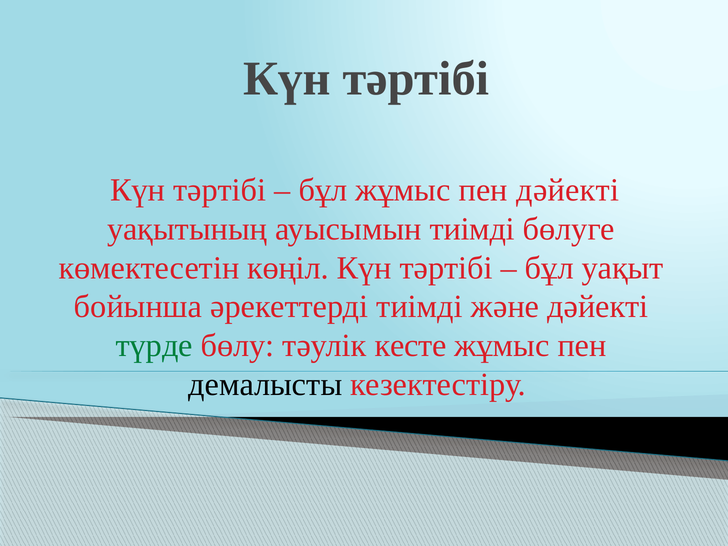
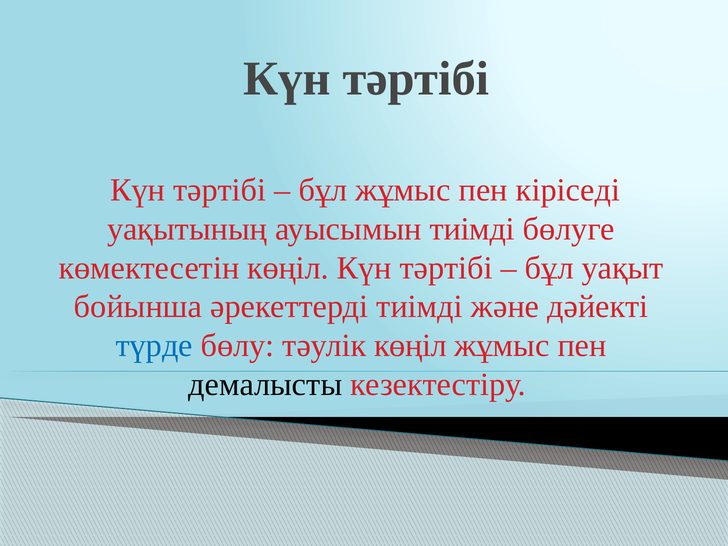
пен дәйекті: дәйекті -> кіріседі
түрде colour: green -> blue
тәулік кесте: кесте -> көңіл
